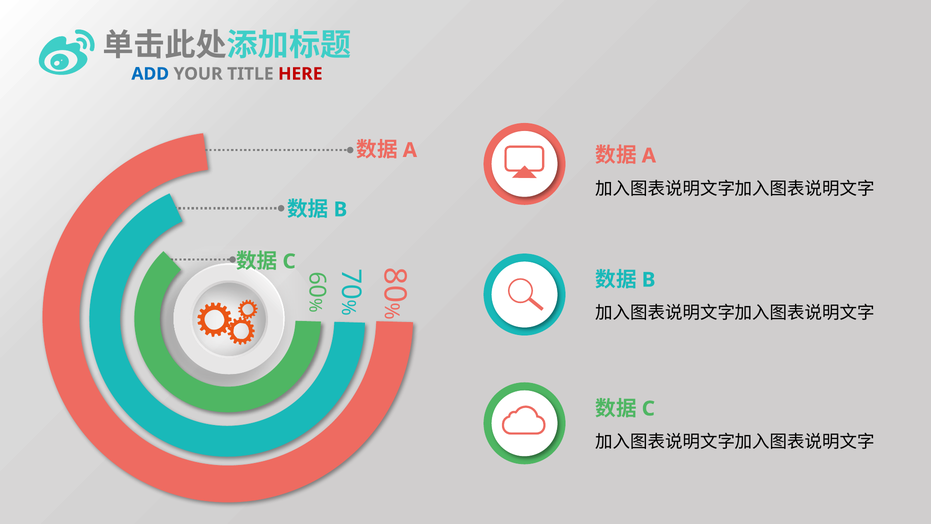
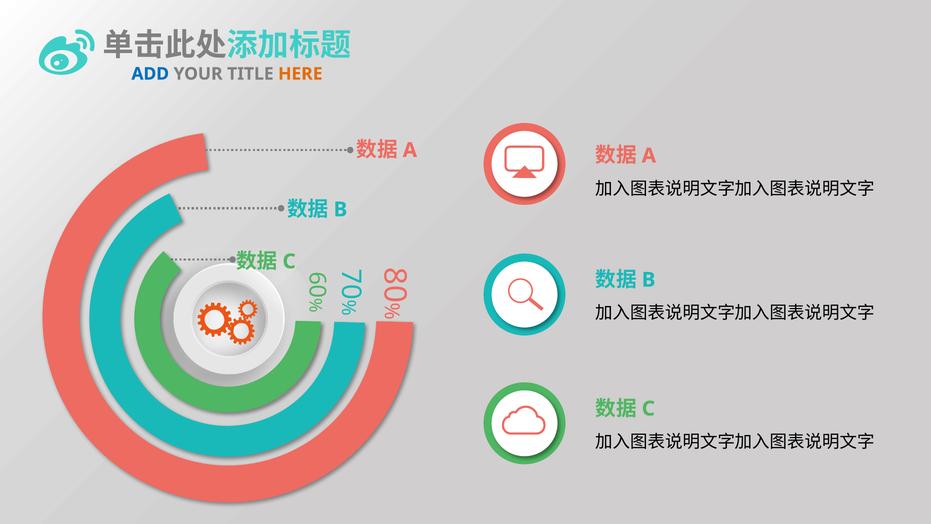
HERE colour: red -> orange
